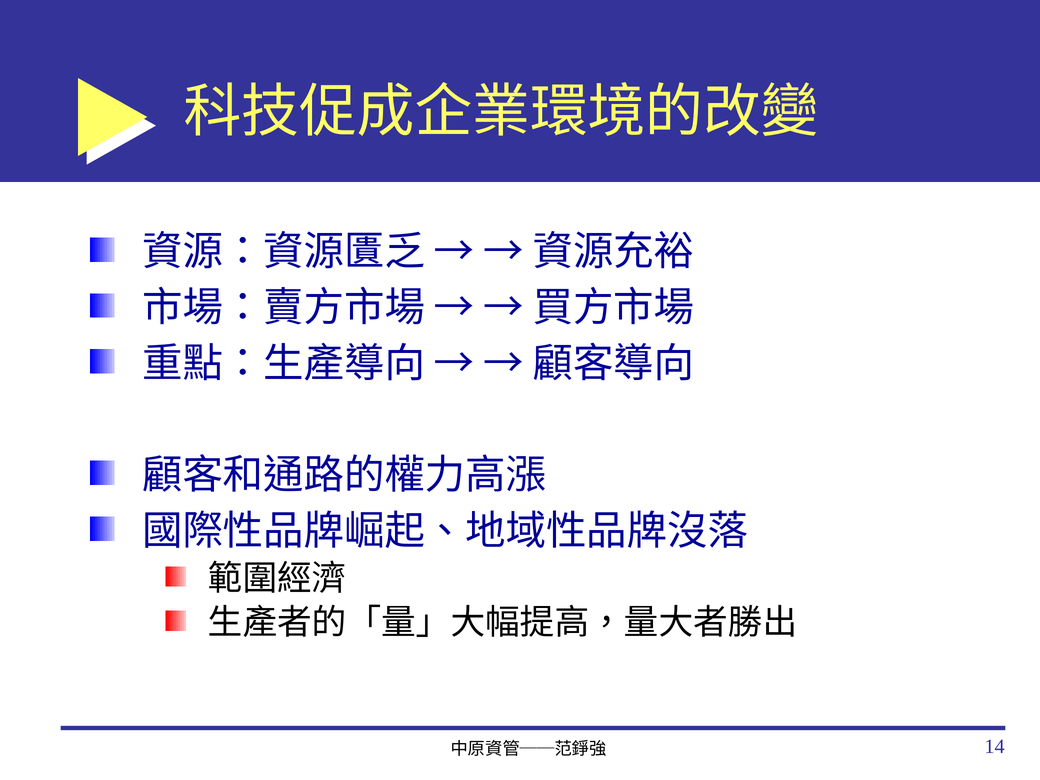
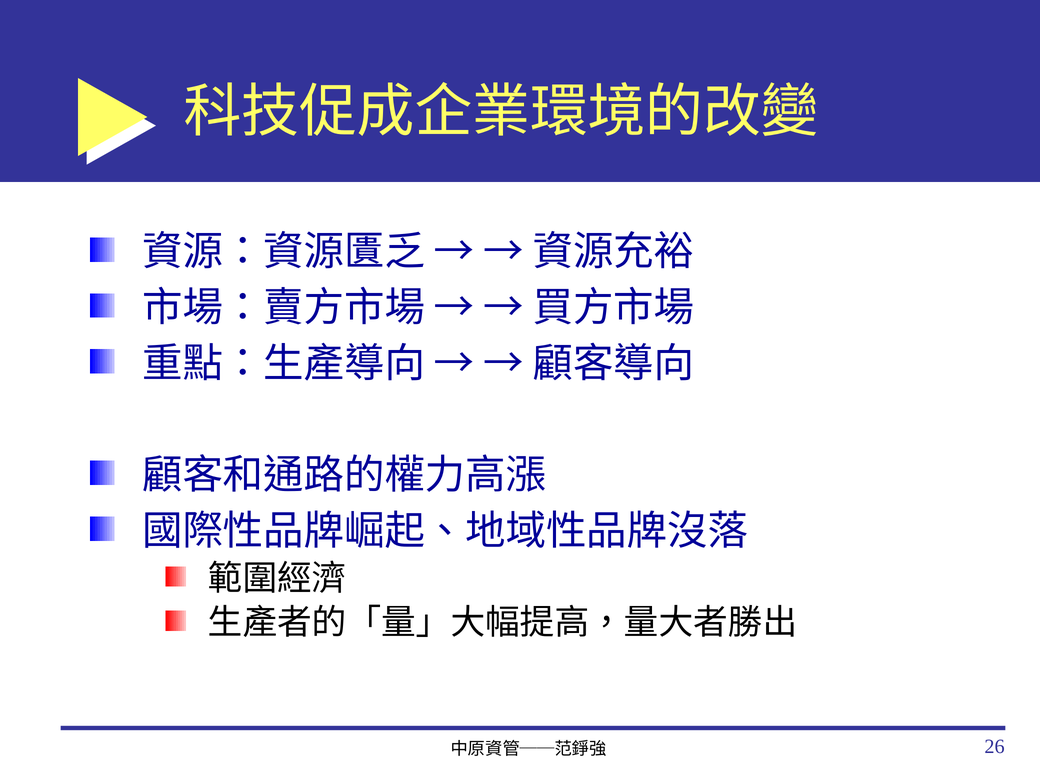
14: 14 -> 26
